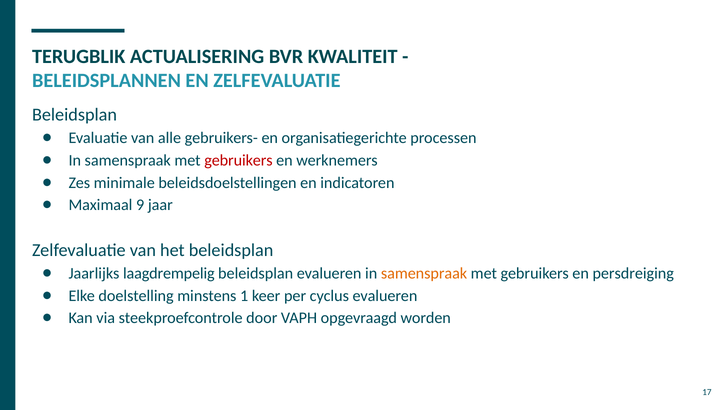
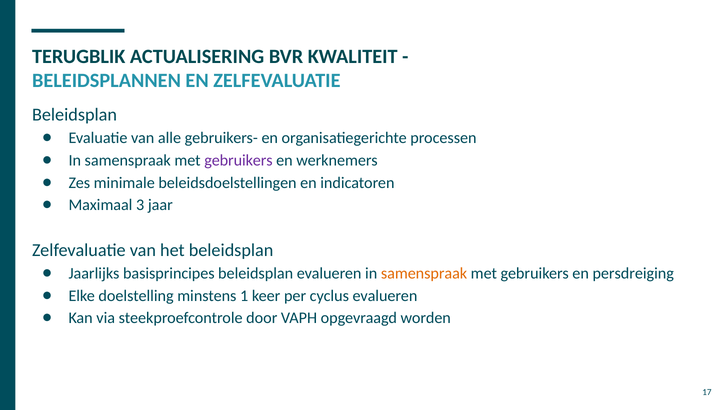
gebruikers at (238, 160) colour: red -> purple
9: 9 -> 3
laagdrempelig: laagdrempelig -> basisprincipes
